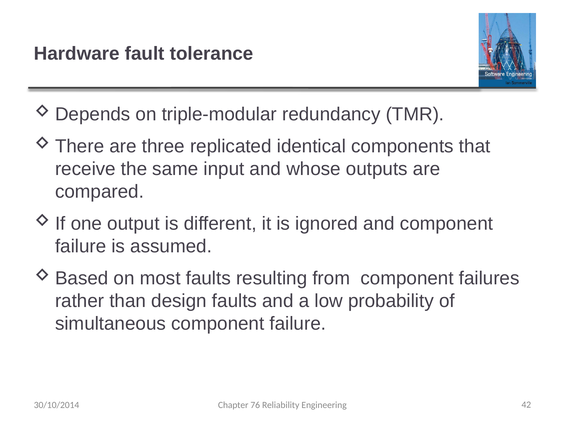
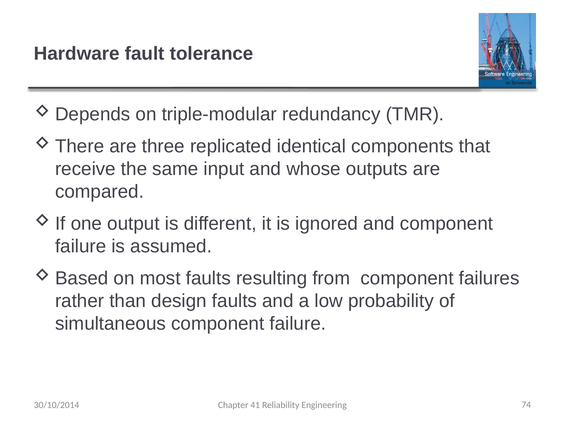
76: 76 -> 41
42: 42 -> 74
